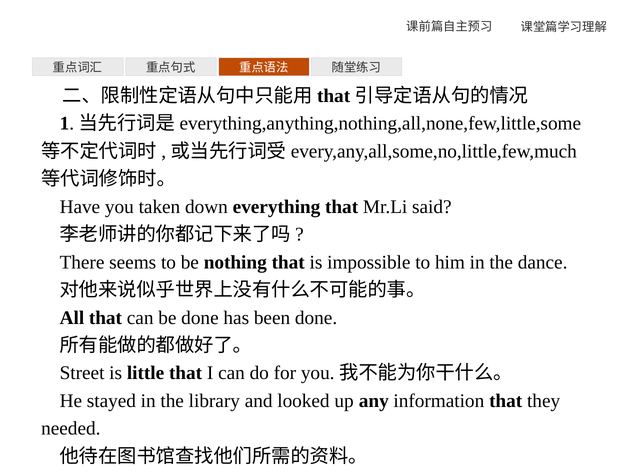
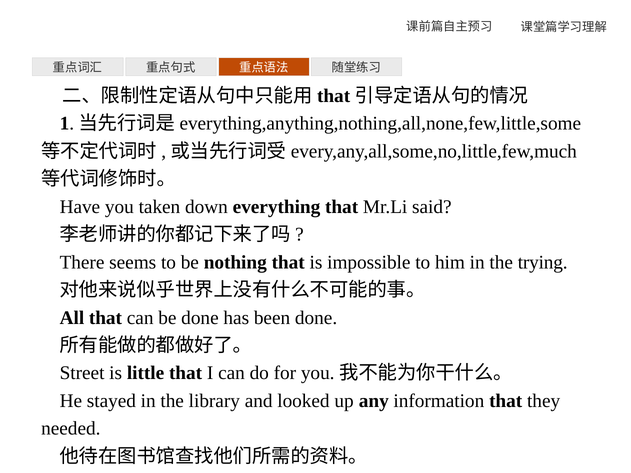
dance: dance -> trying
